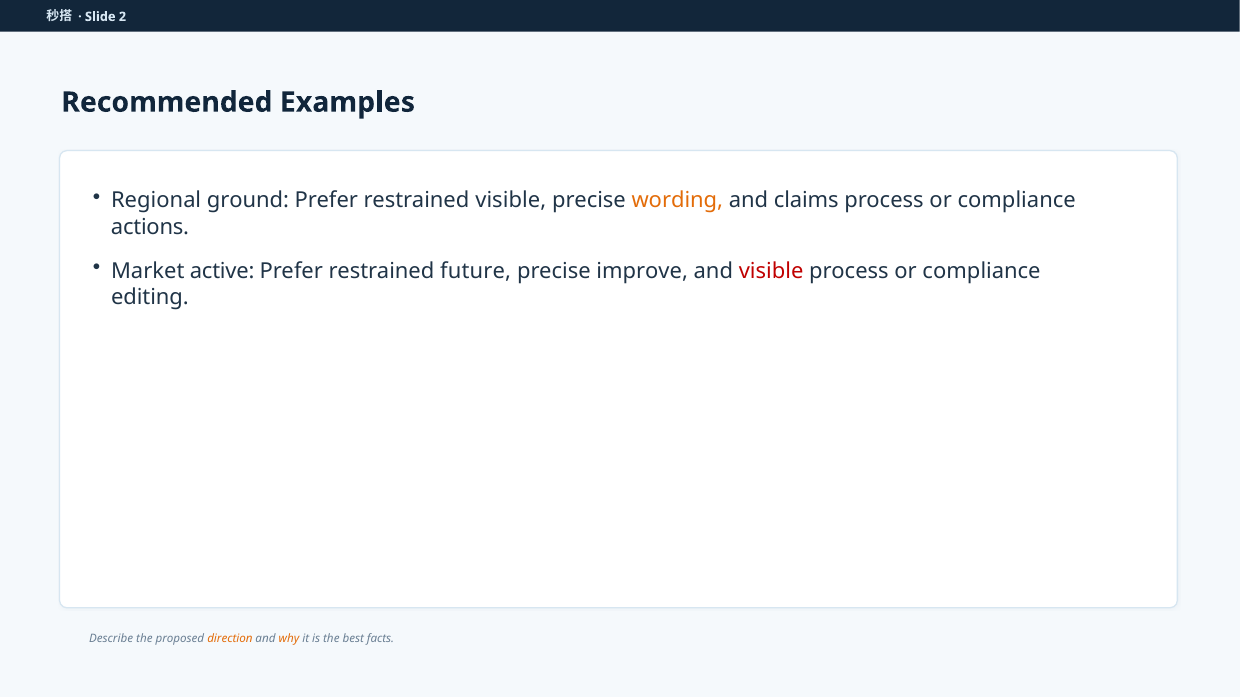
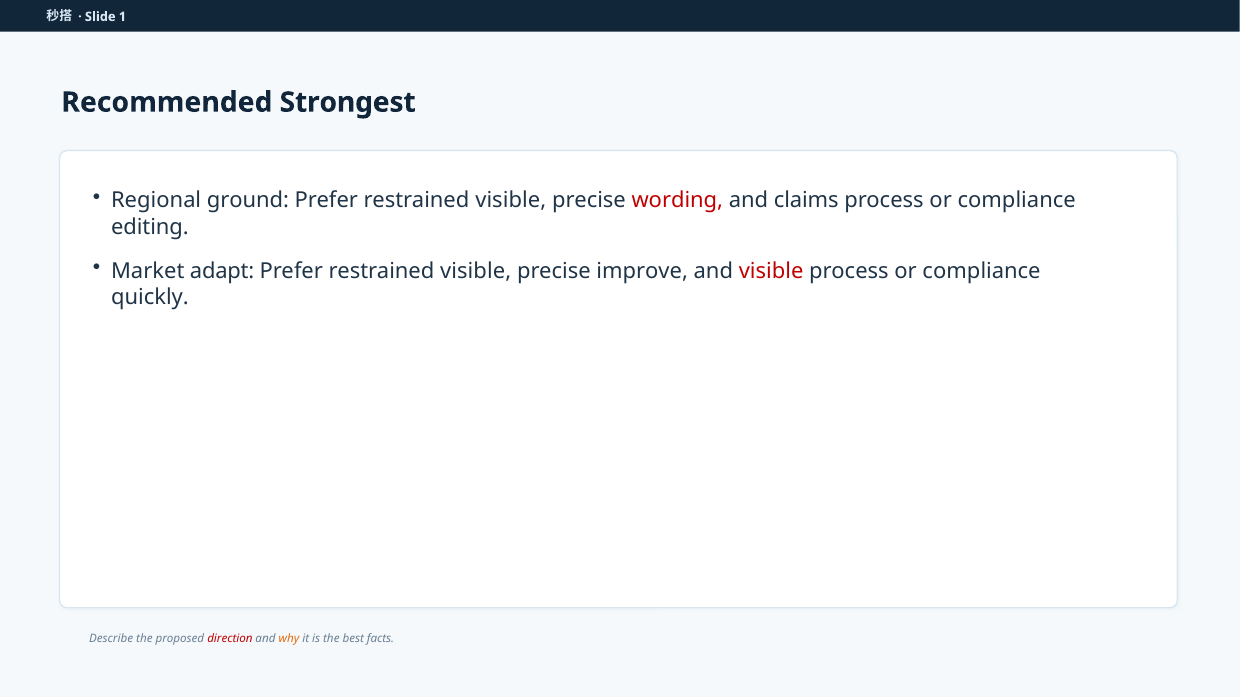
2: 2 -> 1
Examples: Examples -> Strongest
wording colour: orange -> red
actions: actions -> editing
active: active -> adapt
future at (476, 271): future -> visible
editing: editing -> quickly
direction colour: orange -> red
